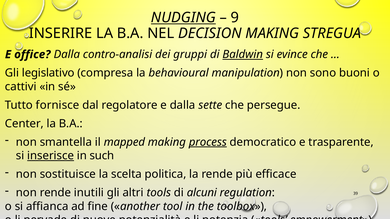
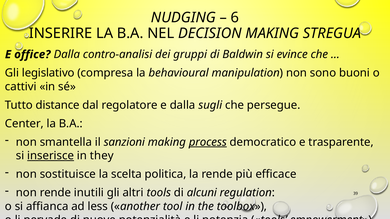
NUDGING underline: present -> none
9: 9 -> 6
Baldwin underline: present -> none
fornisce: fornisce -> distance
sette: sette -> sugli
mapped: mapped -> sanzioni
such: such -> they
fine: fine -> less
